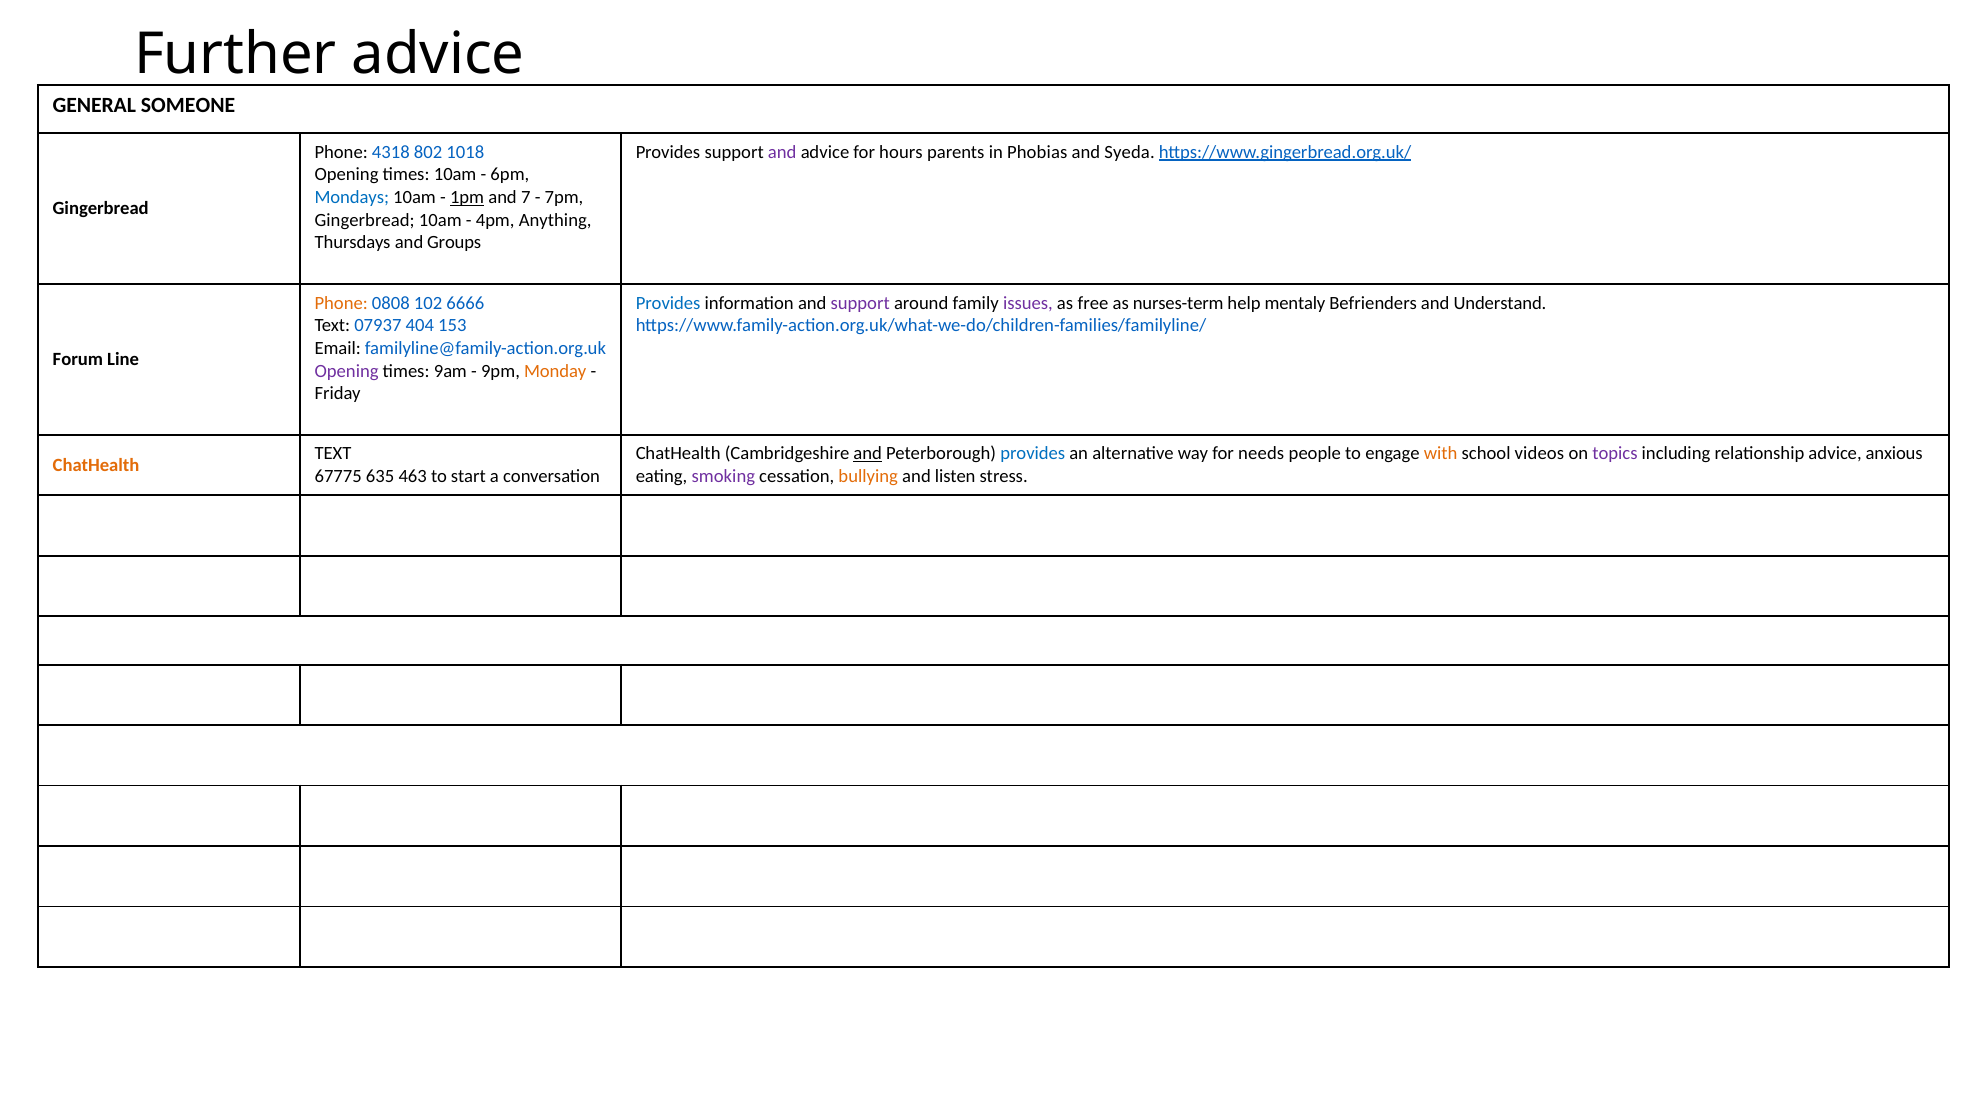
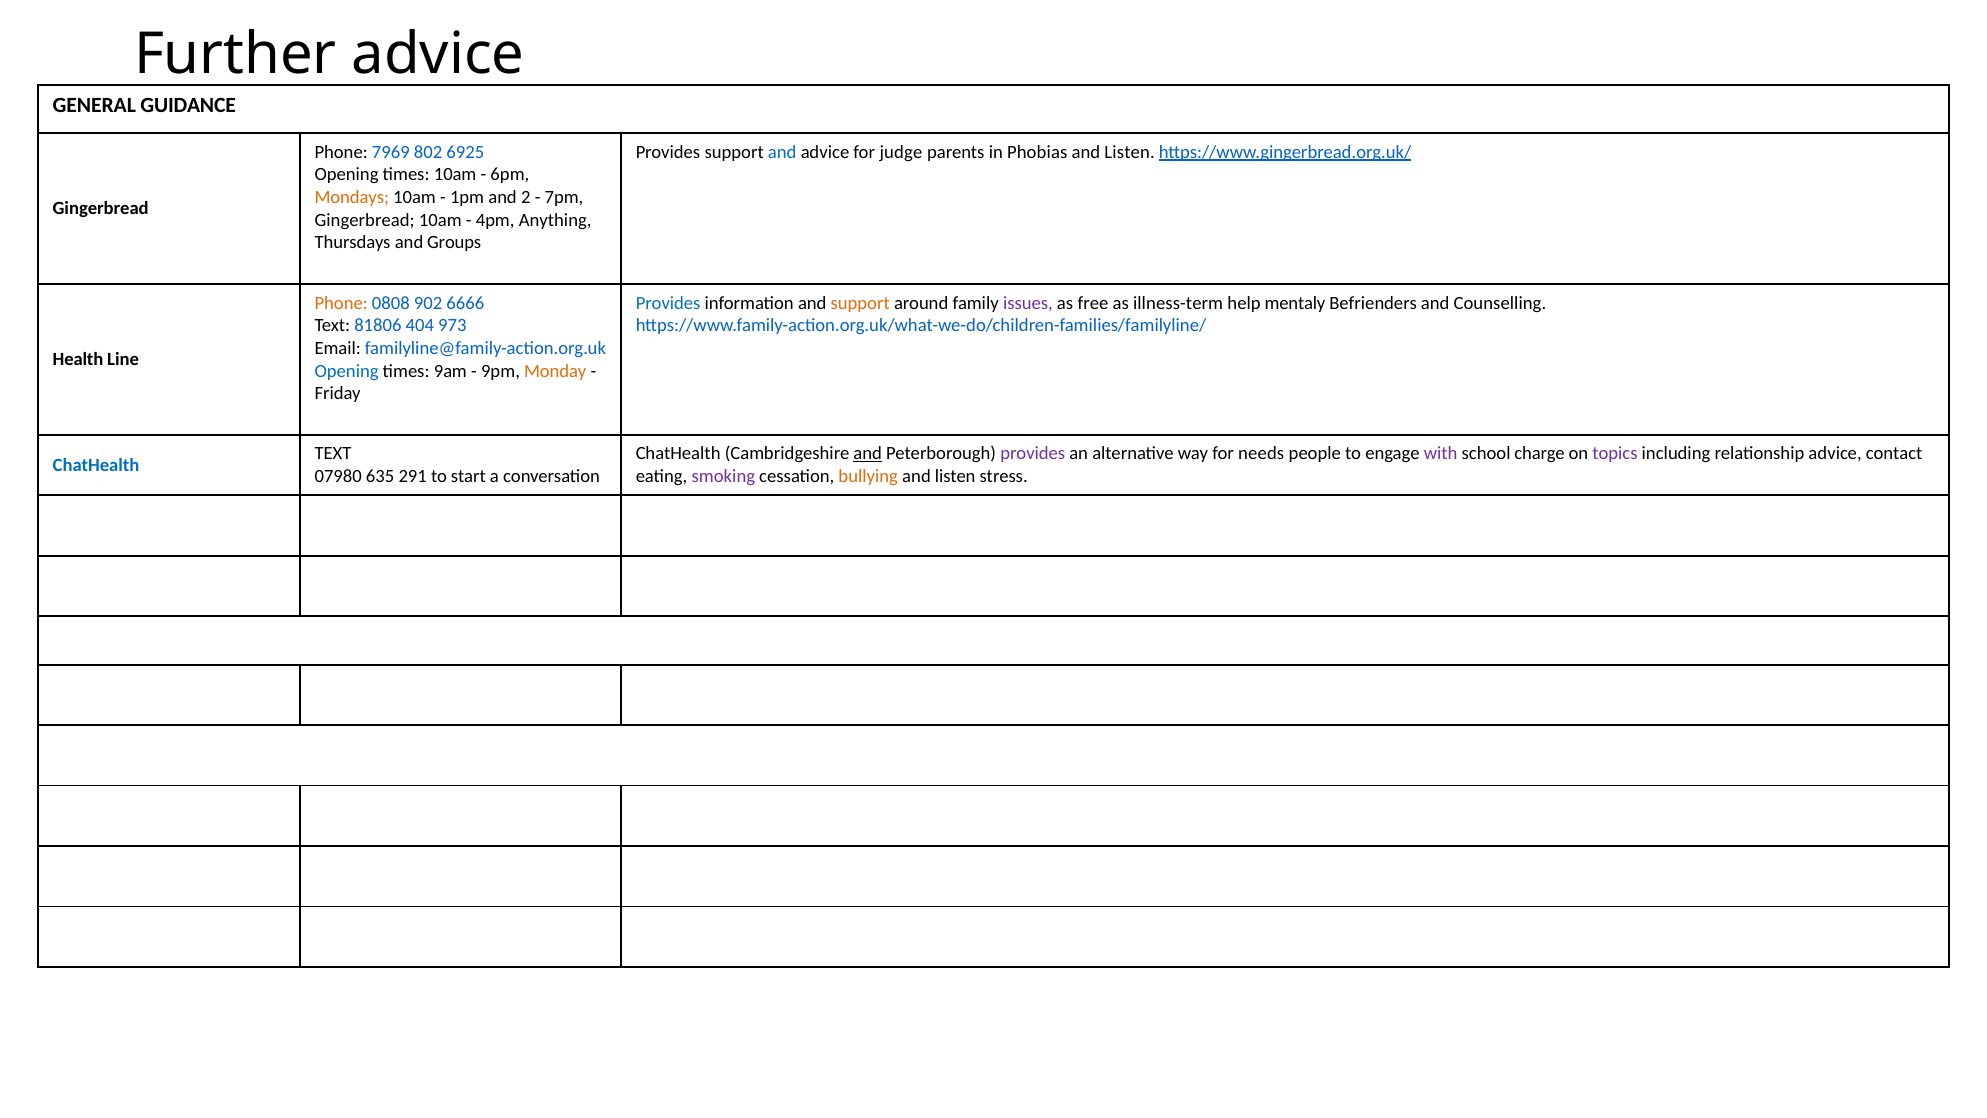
SOMEONE: SOMEONE -> GUIDANCE
4318: 4318 -> 7969
1018: 1018 -> 6925
and at (782, 152) colour: purple -> blue
hours: hours -> judge
Syeda at (1130, 152): Syeda -> Listen
Mondays colour: blue -> orange
1pm underline: present -> none
7: 7 -> 2
102: 102 -> 902
support at (860, 303) colour: purple -> orange
nurses-term: nurses-term -> illness-term
Understand: Understand -> Counselling
07937: 07937 -> 81806
153: 153 -> 973
Forum: Forum -> Health
Opening at (347, 371) colour: purple -> blue
provides at (1033, 454) colour: blue -> purple
with colour: orange -> purple
videos: videos -> charge
anxious: anxious -> contact
ChatHealth at (96, 465) colour: orange -> blue
67775: 67775 -> 07980
463: 463 -> 291
